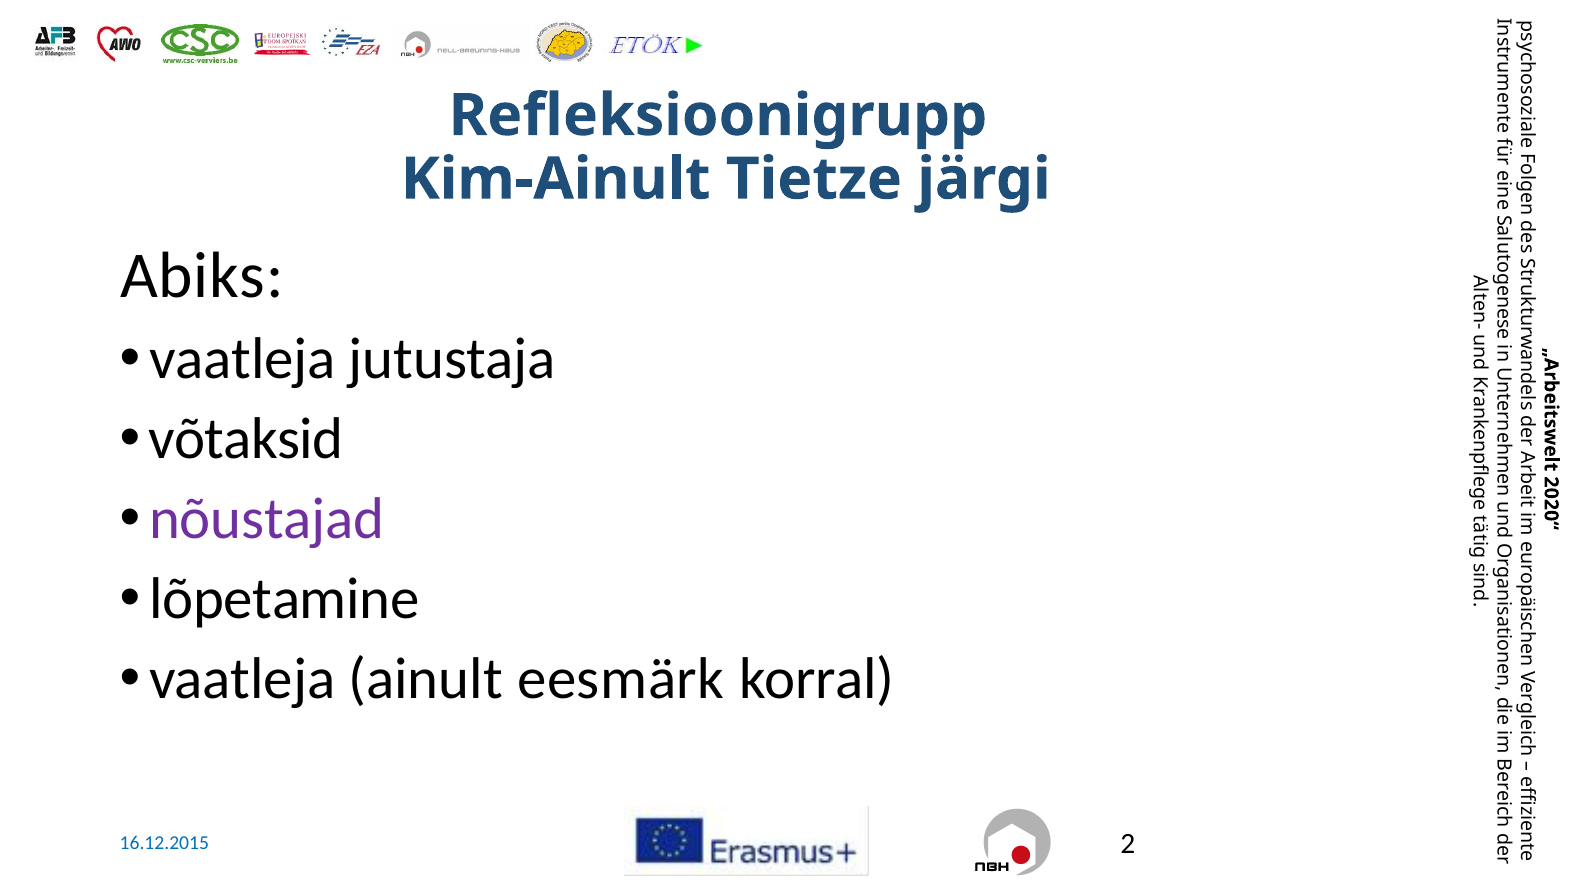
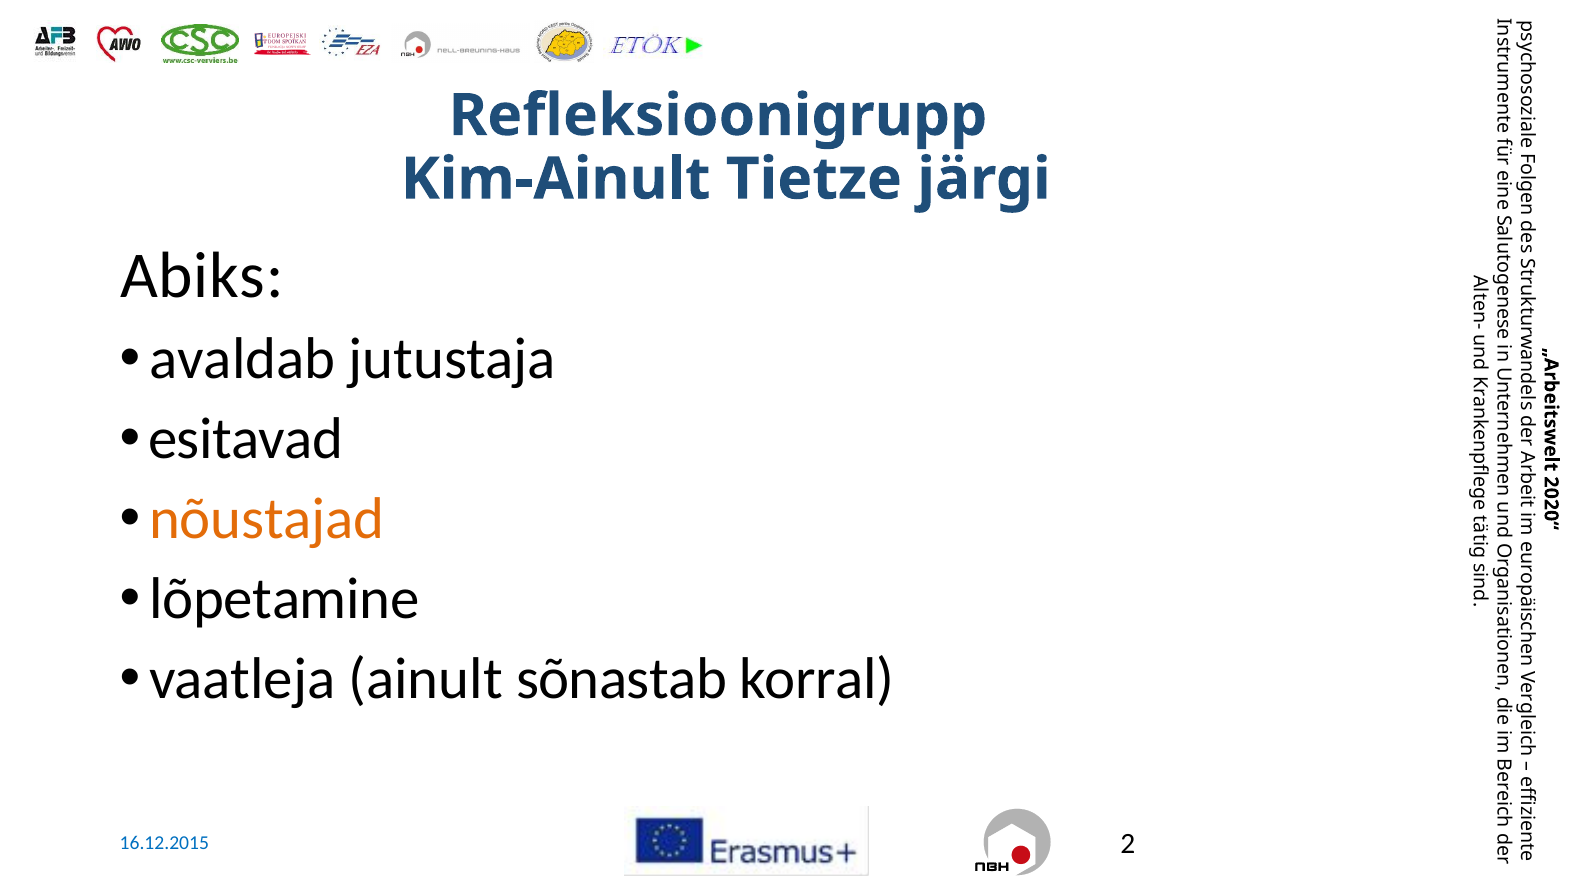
vaatleja at (242, 359): vaatleja -> avaldab
võtaksid: võtaksid -> esitavad
nõustajad colour: purple -> orange
eesmärk: eesmärk -> sõnastab
